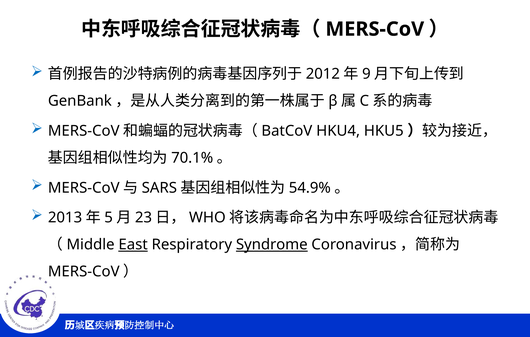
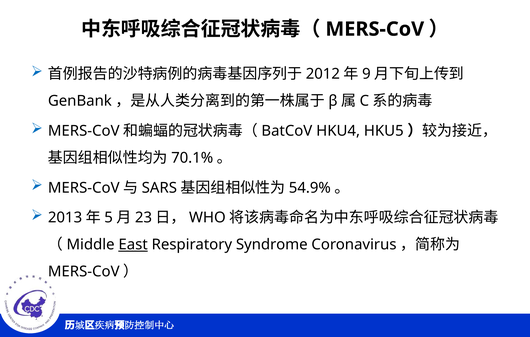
Syndrome underline: present -> none
